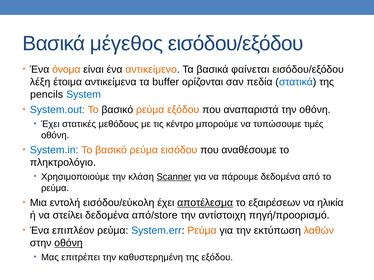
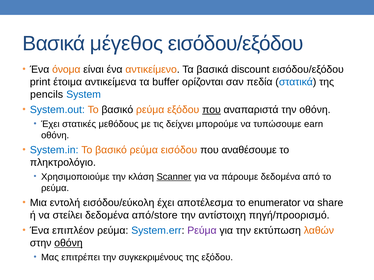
φαίνεται: φαίνεται -> discount
λέξη: λέξη -> print
που at (211, 110) underline: none -> present
κέντρο: κέντρο -> δείχνει
τιμές: τιμές -> earn
αποτέλεσμα underline: present -> none
εξαιρέσεων: εξαιρέσεων -> enumerator
ηλικία: ηλικία -> share
Ρεύμα at (202, 231) colour: orange -> purple
καθυστερημένη: καθυστερημένη -> συγκεκριμένους
